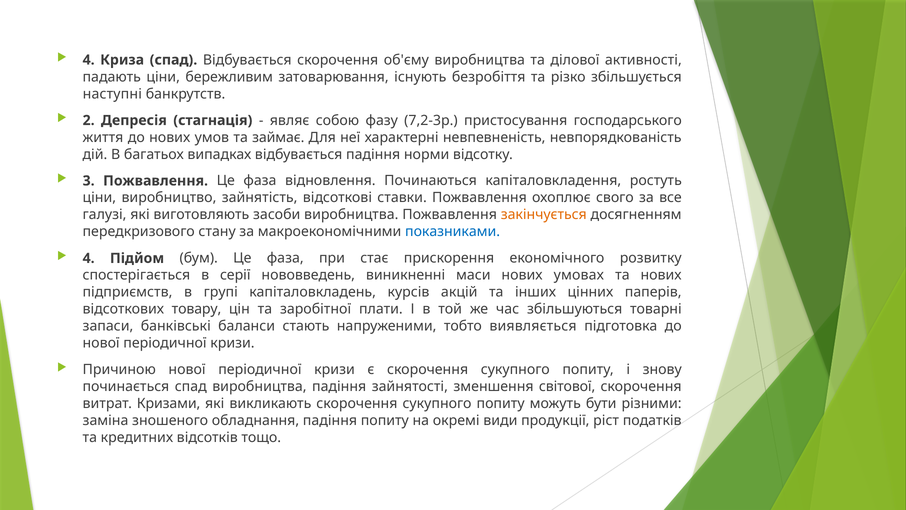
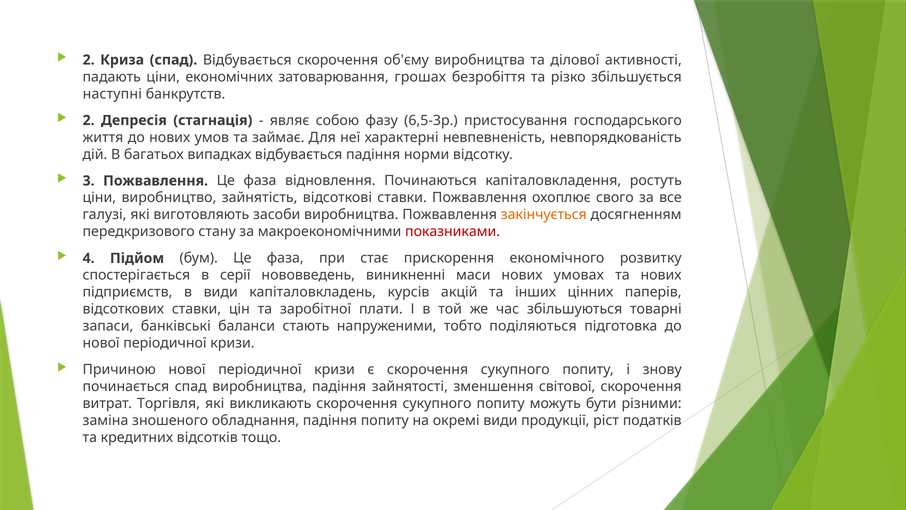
4 at (89, 60): 4 -> 2
бережливим: бережливим -> економічних
існують: існують -> грошах
7,2-3р: 7,2-3р -> 6,5-3р
показниками colour: blue -> red
в групі: групі -> види
відсоткових товару: товару -> ставки
виявляється: виявляється -> поділяються
Кризами: Кризами -> Торгівля
